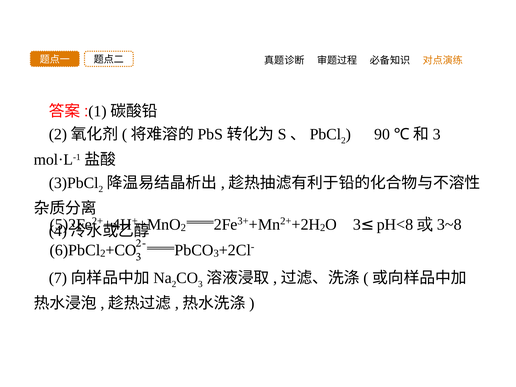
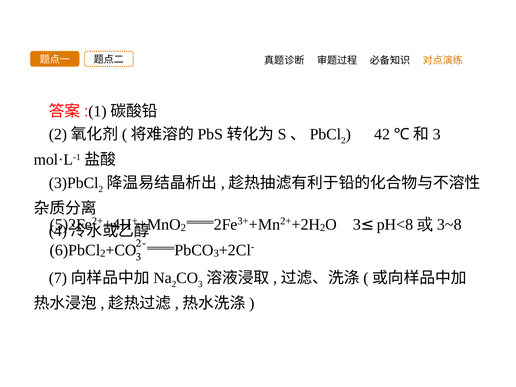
90: 90 -> 42
